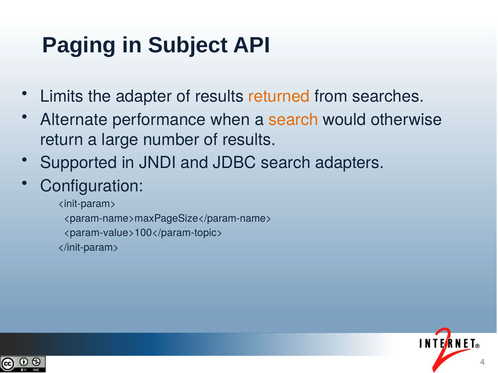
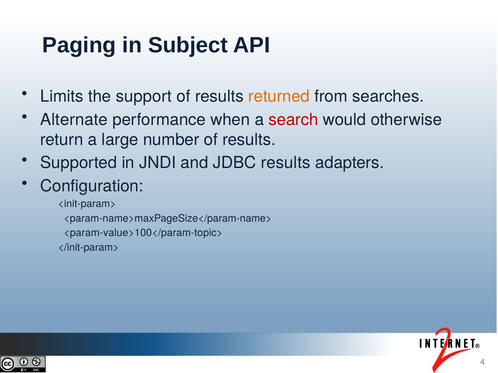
adapter: adapter -> support
search at (293, 120) colour: orange -> red
JDBC search: search -> results
